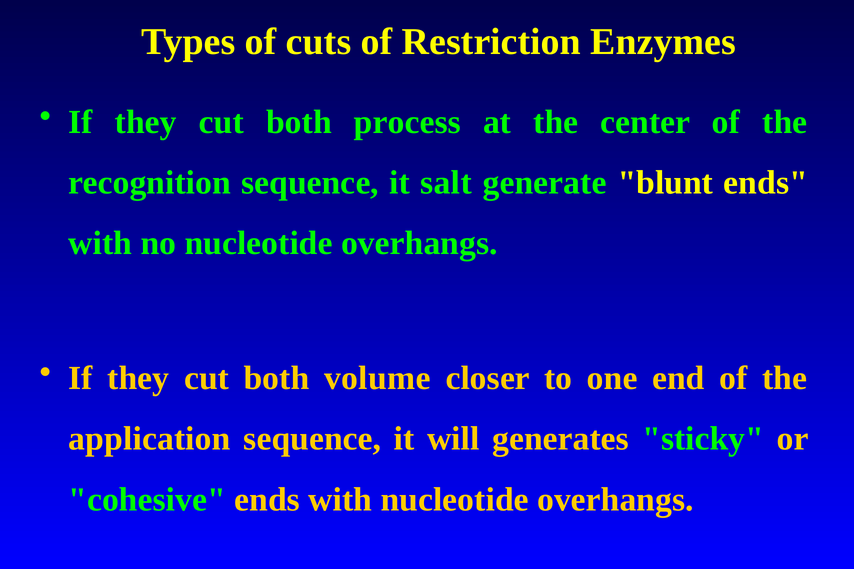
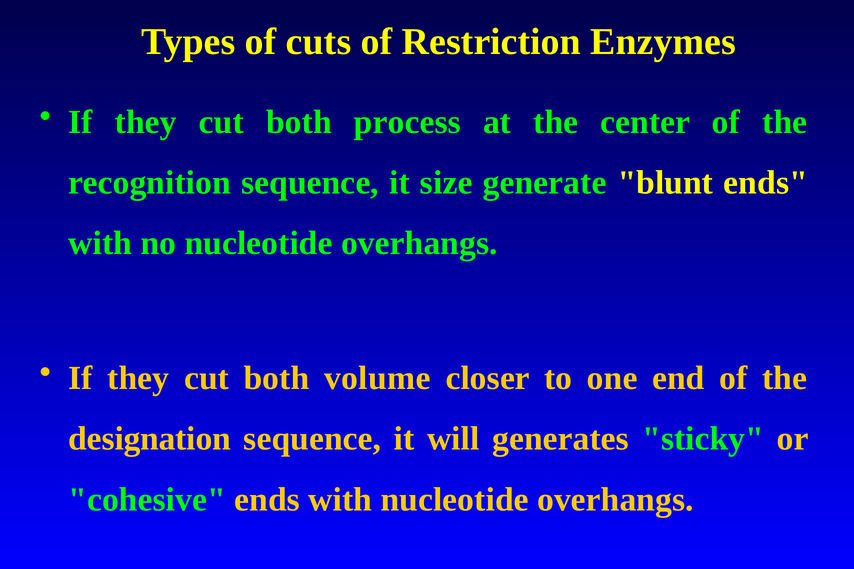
salt: salt -> size
application: application -> designation
